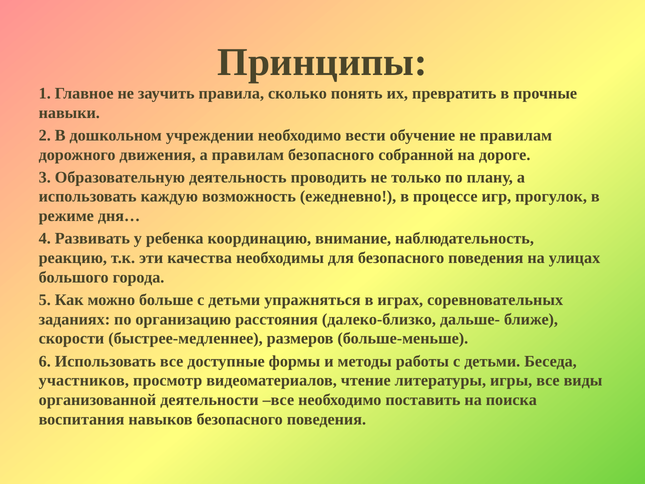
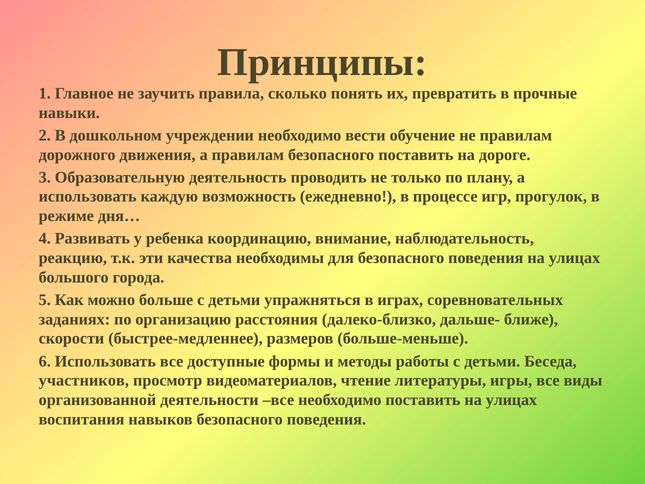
безопасного собранной: собранной -> поставить
поставить на поиска: поиска -> улицах
